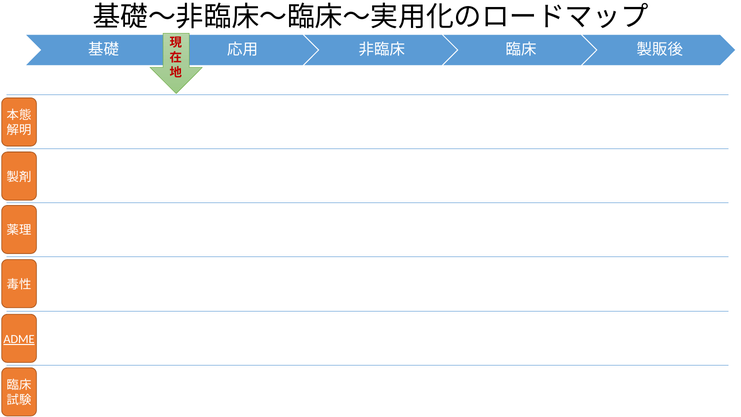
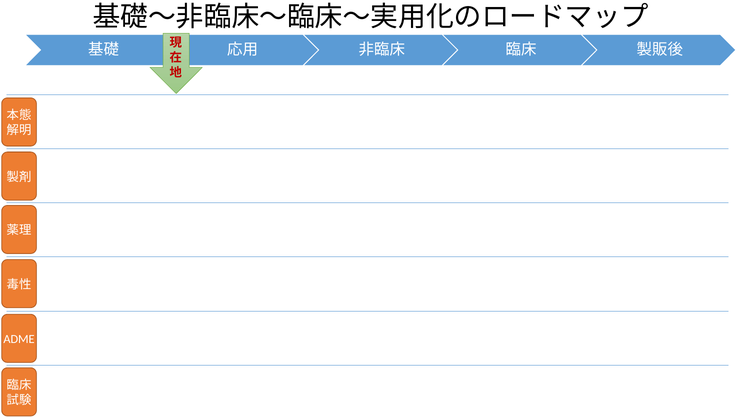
ADME underline: present -> none
